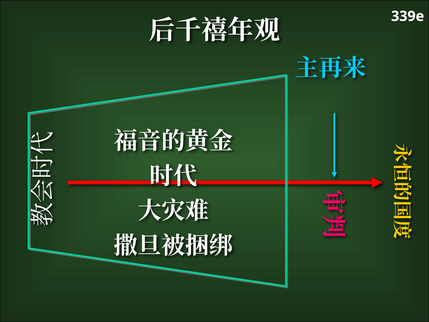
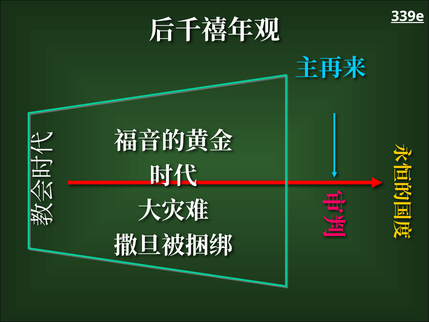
339e underline: none -> present
